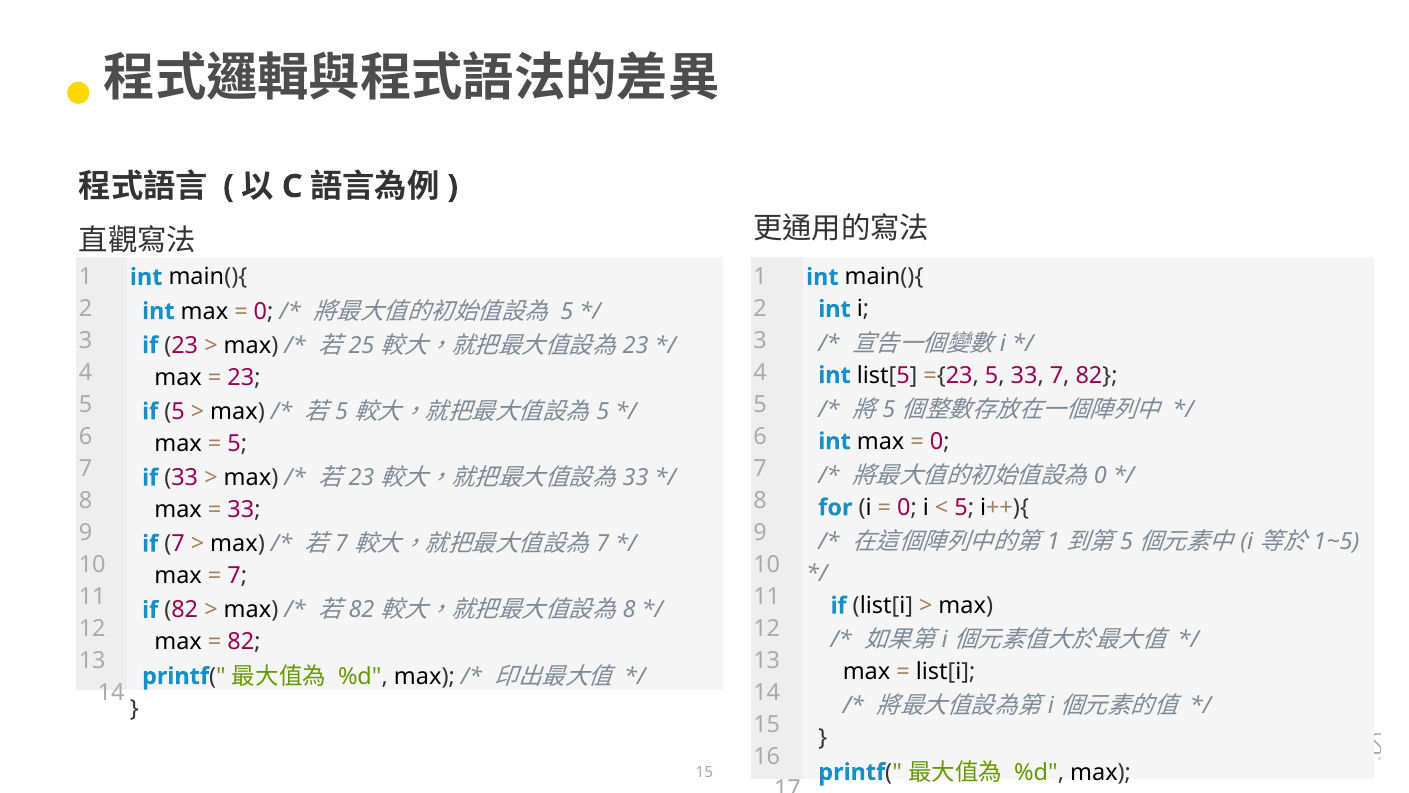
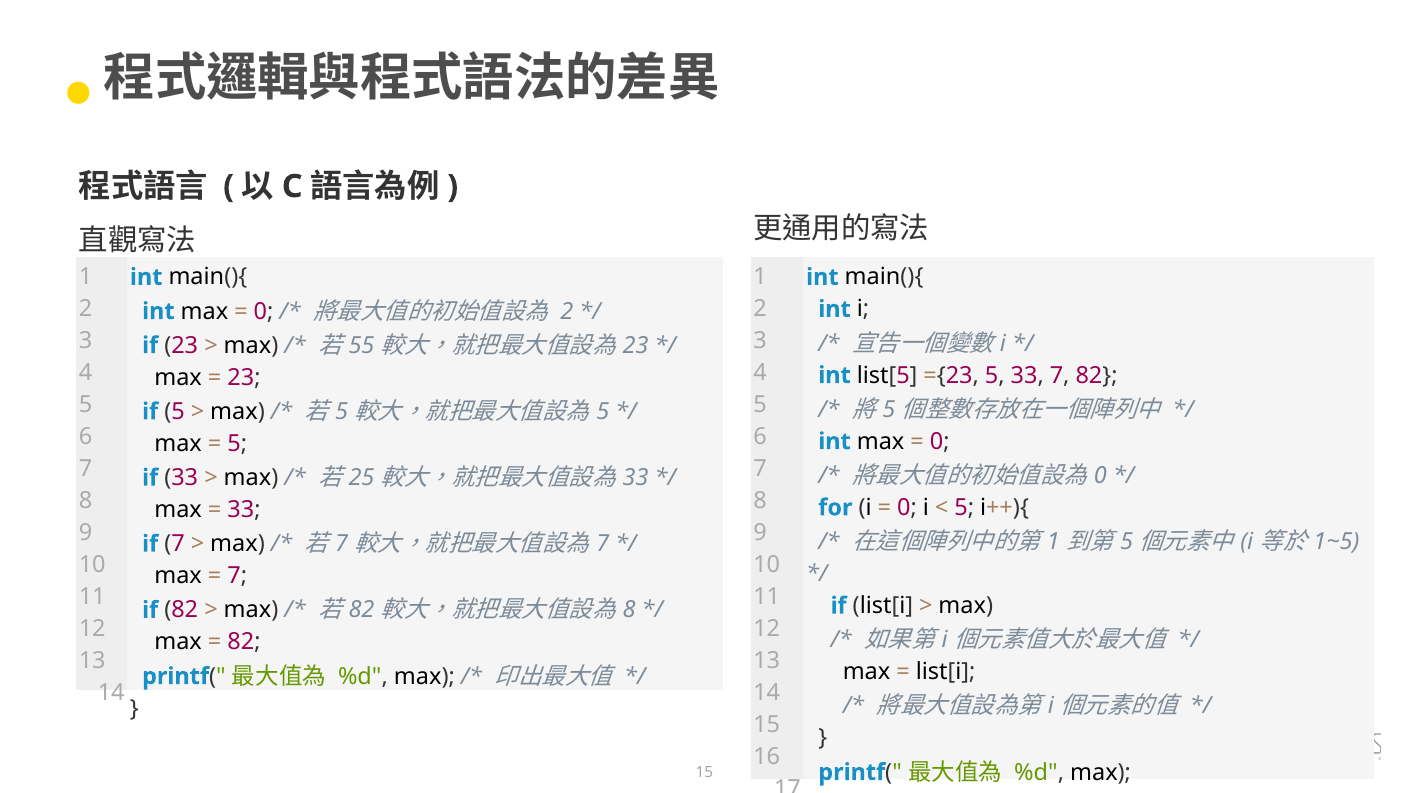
5 at (567, 311): 5 -> 2
25: 25 -> 55
23 at (361, 478): 23 -> 25
